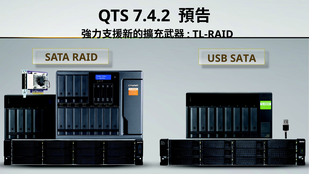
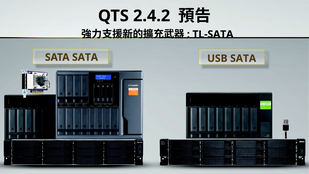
7.4.2: 7.4.2 -> 2.4.2
TL-RAID: TL-RAID -> TL-SATA
SATA RAID: RAID -> SATA
